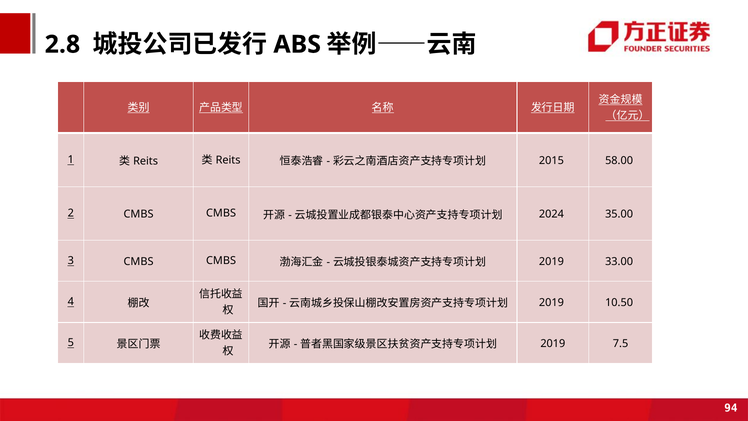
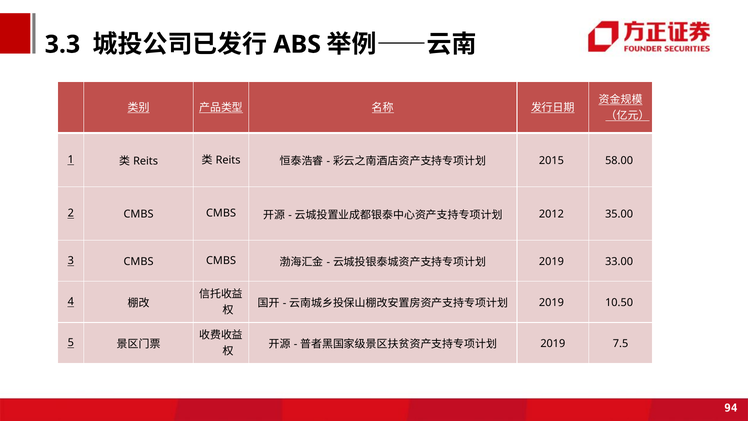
2.8: 2.8 -> 3.3
2024: 2024 -> 2012
